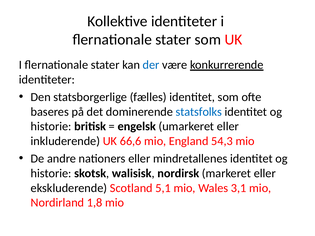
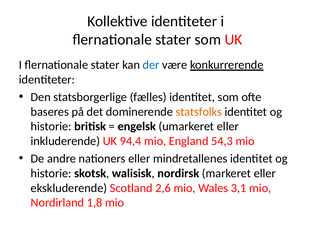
statsfolks colour: blue -> orange
66,6: 66,6 -> 94,4
5,1: 5,1 -> 2,6
